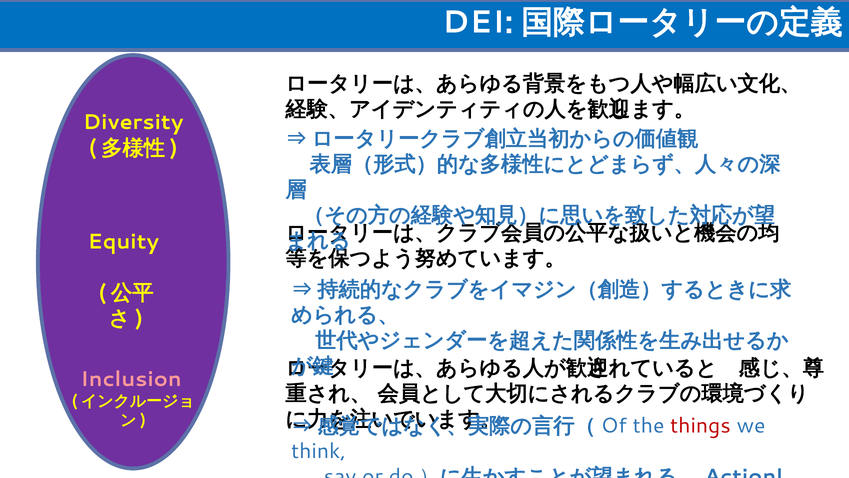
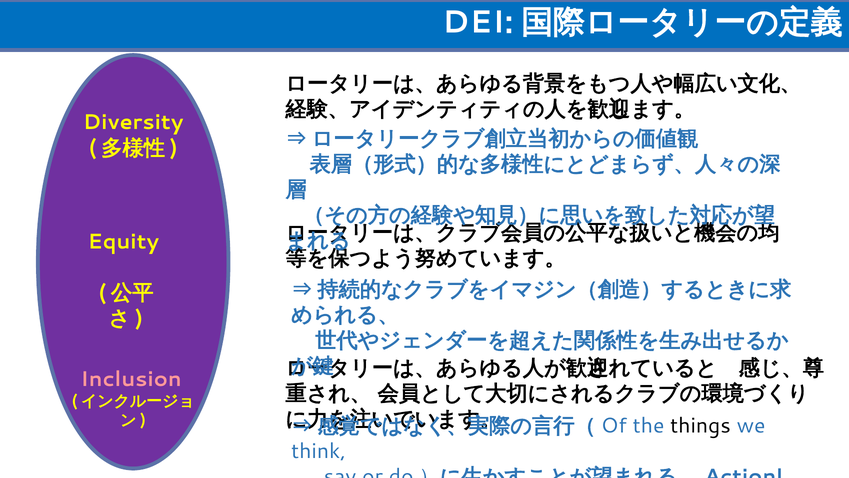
things colour: red -> black
